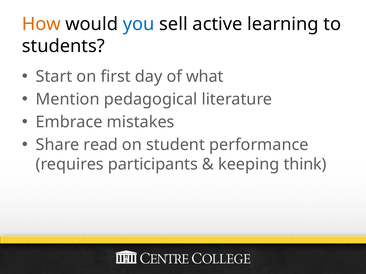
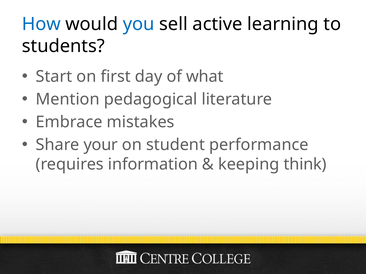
How colour: orange -> blue
read: read -> your
participants: participants -> information
